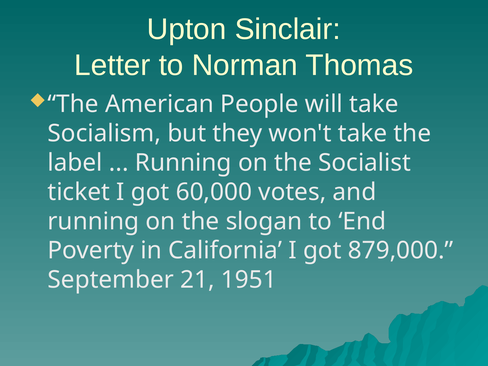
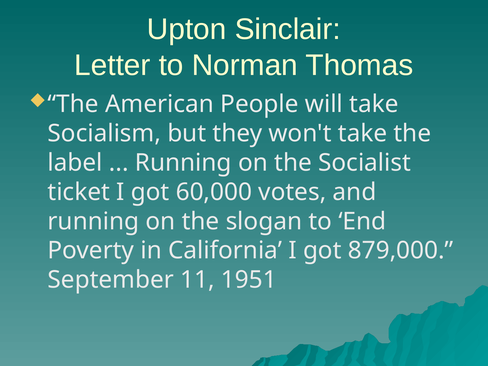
21: 21 -> 11
